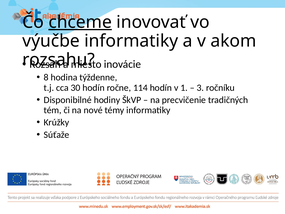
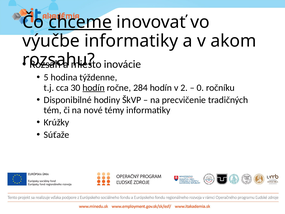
8: 8 -> 5
hodín at (94, 88) underline: none -> present
114: 114 -> 284
1: 1 -> 2
3: 3 -> 0
